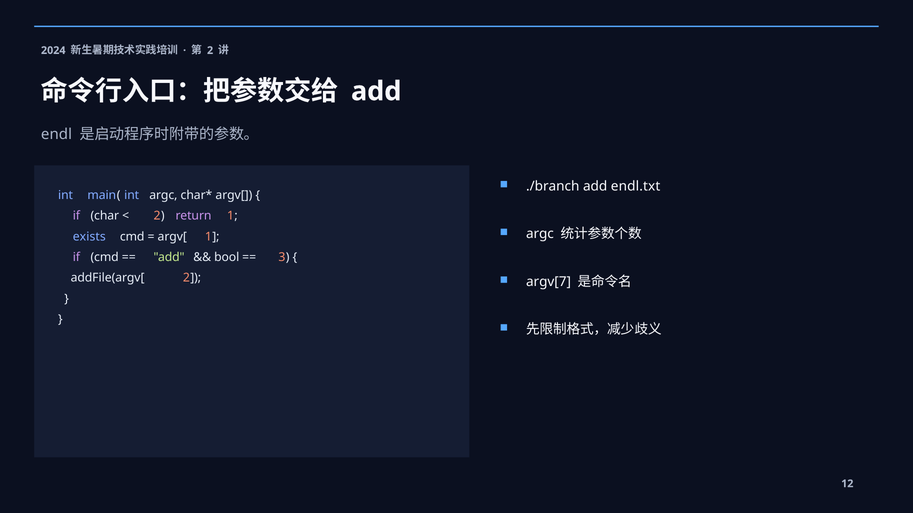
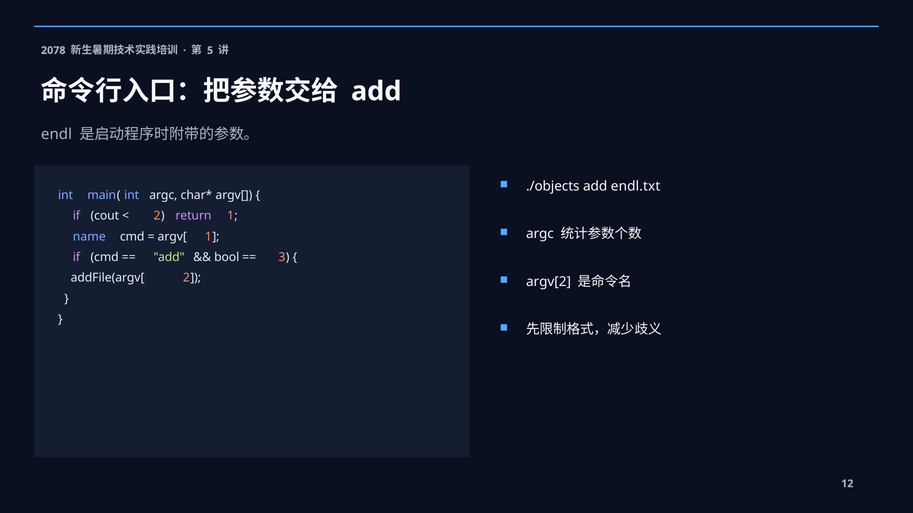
2024: 2024 -> 2078
2 at (210, 50): 2 -> 5
./branch: ./branch -> ./objects
char: char -> cout
exists: exists -> name
argv[7: argv[7 -> argv[2
